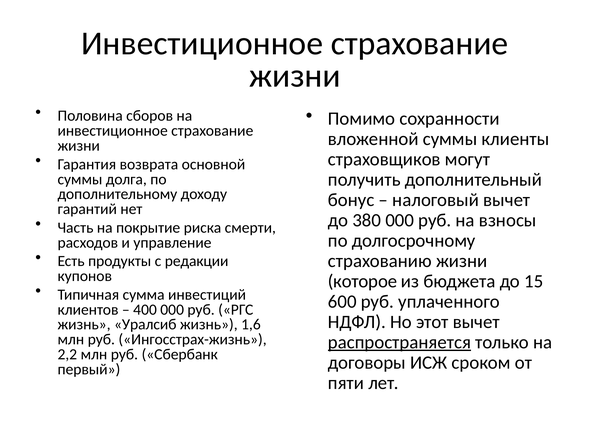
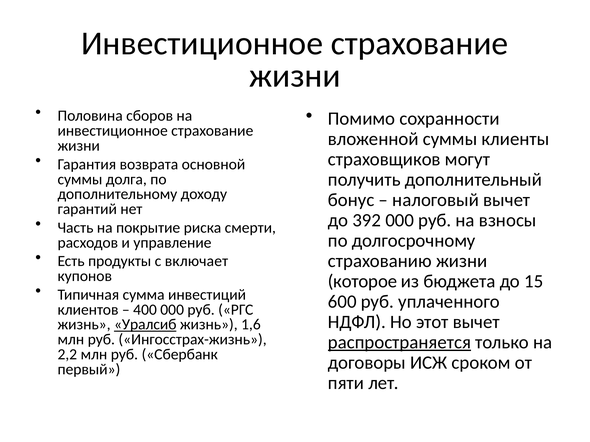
380: 380 -> 392
редакции: редакции -> включает
Уралсиб underline: none -> present
